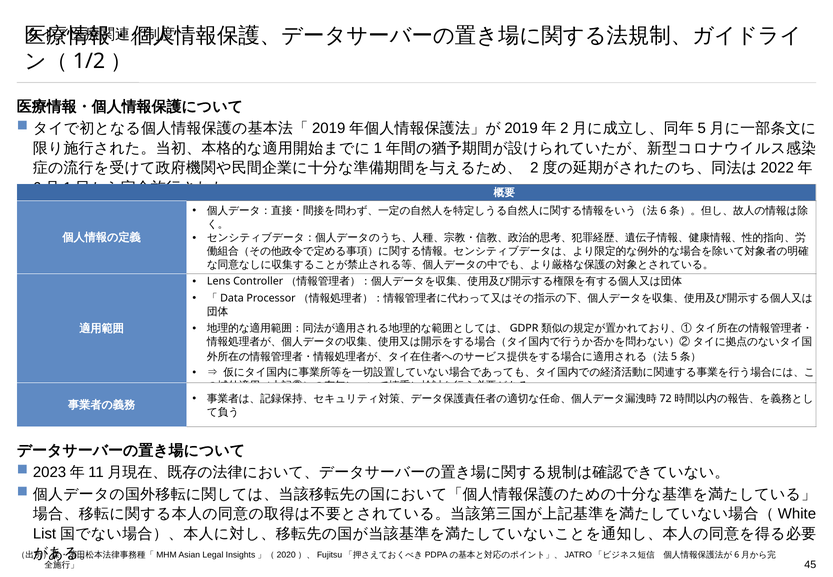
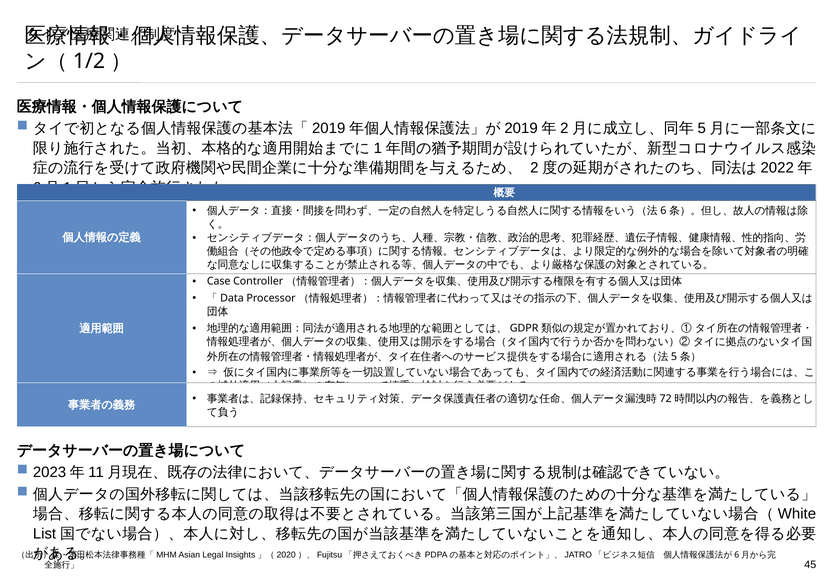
Lens: Lens -> Case
